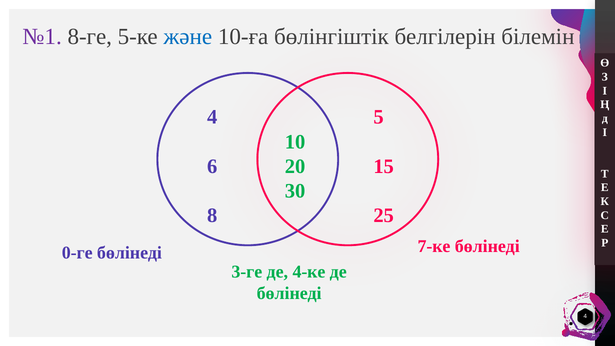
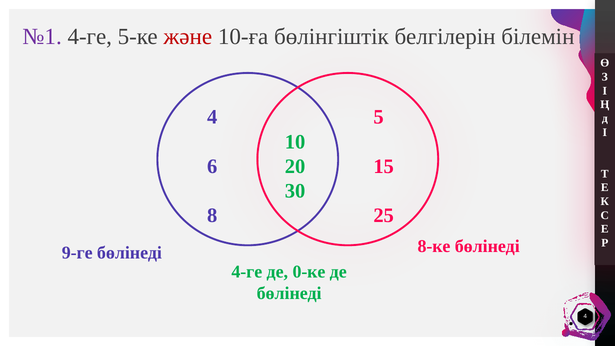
№1 8-ге: 8-ге -> 4-ге
және colour: blue -> red
7-ке: 7-ке -> 8-ке
0-ге: 0-ге -> 9-ге
3-ге at (247, 272): 3-ге -> 4-ге
4-ке: 4-ке -> 0-ке
